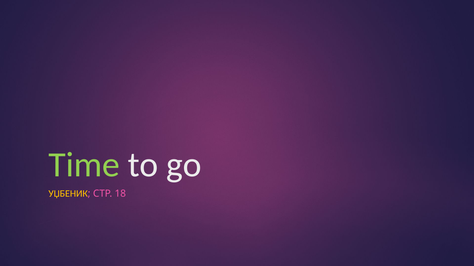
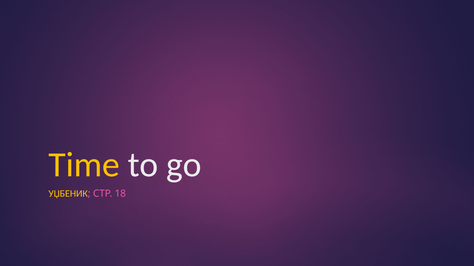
Time colour: light green -> yellow
